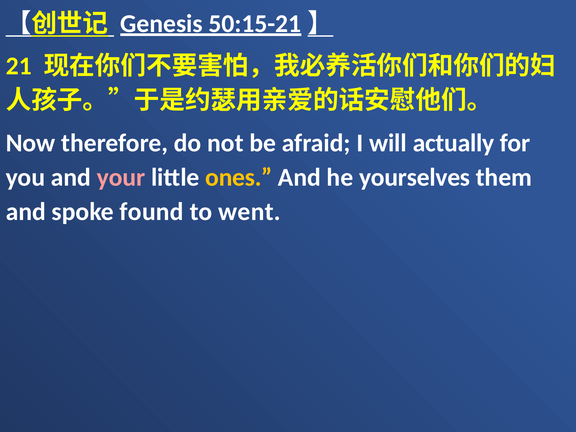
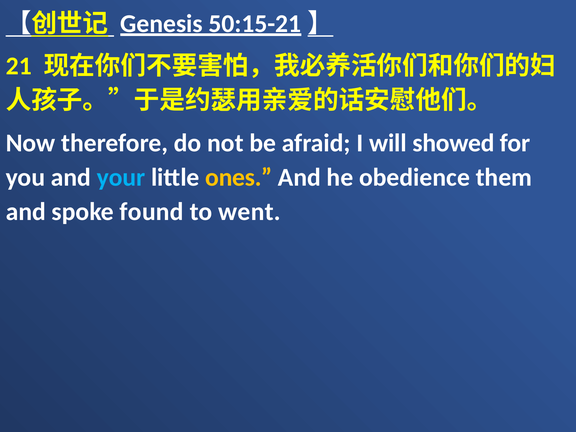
actually: actually -> showed
your colour: pink -> light blue
yourselves: yourselves -> obedience
